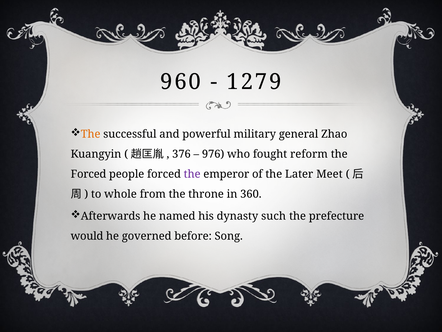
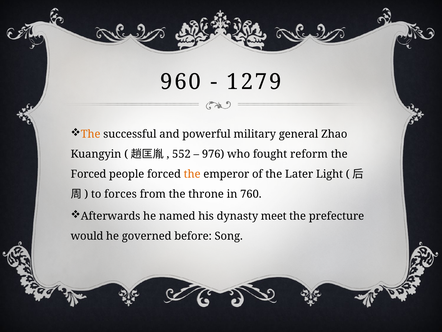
376: 376 -> 552
the at (192, 174) colour: purple -> orange
Meet: Meet -> Light
whole: whole -> forces
360: 360 -> 760
such: such -> meet
